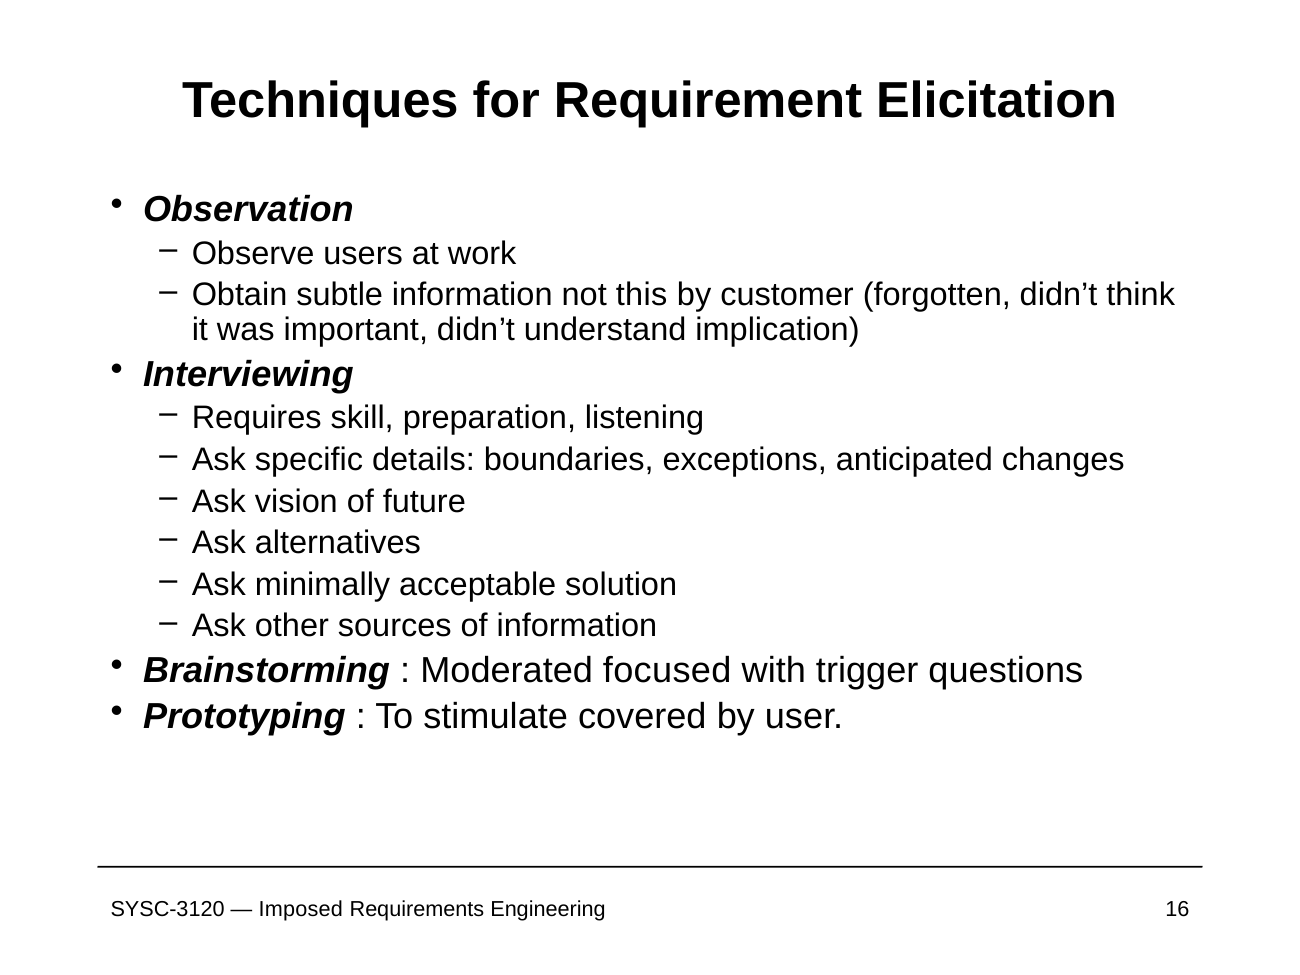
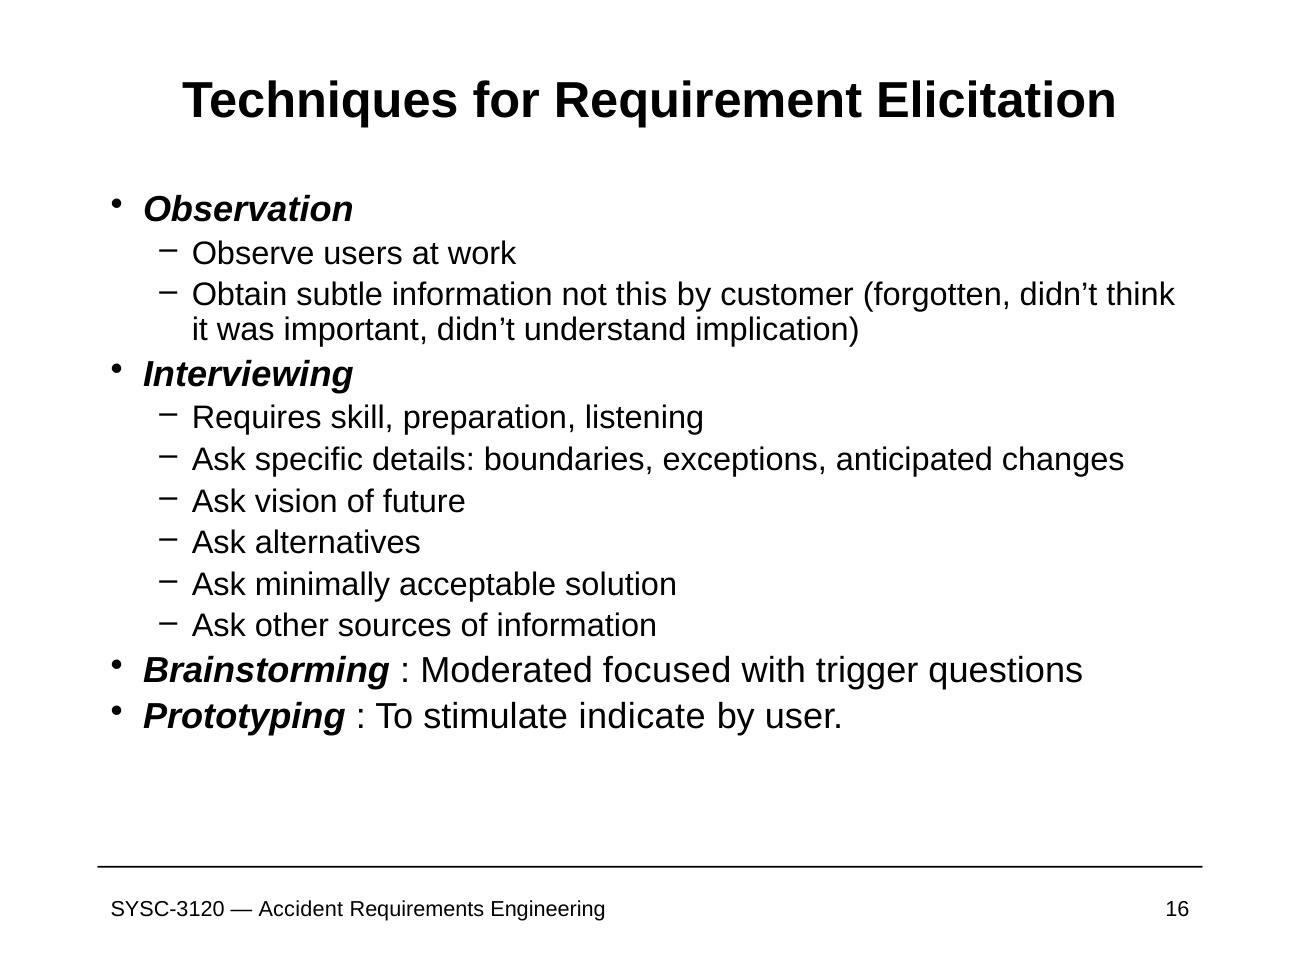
covered: covered -> indicate
Imposed: Imposed -> Accident
